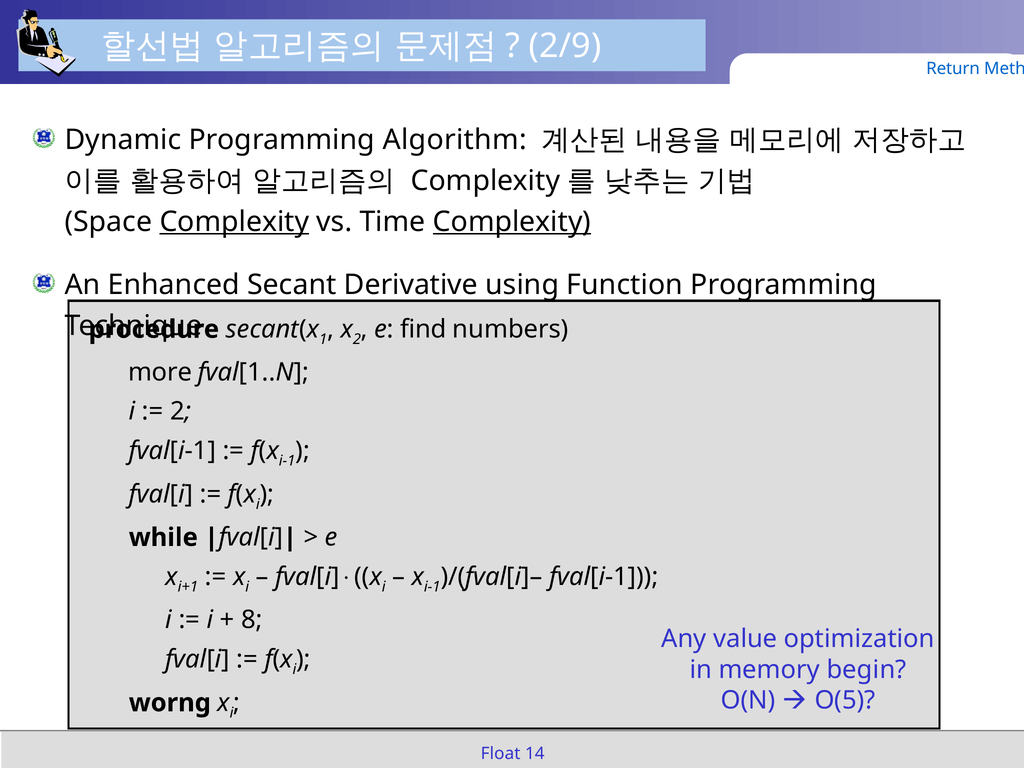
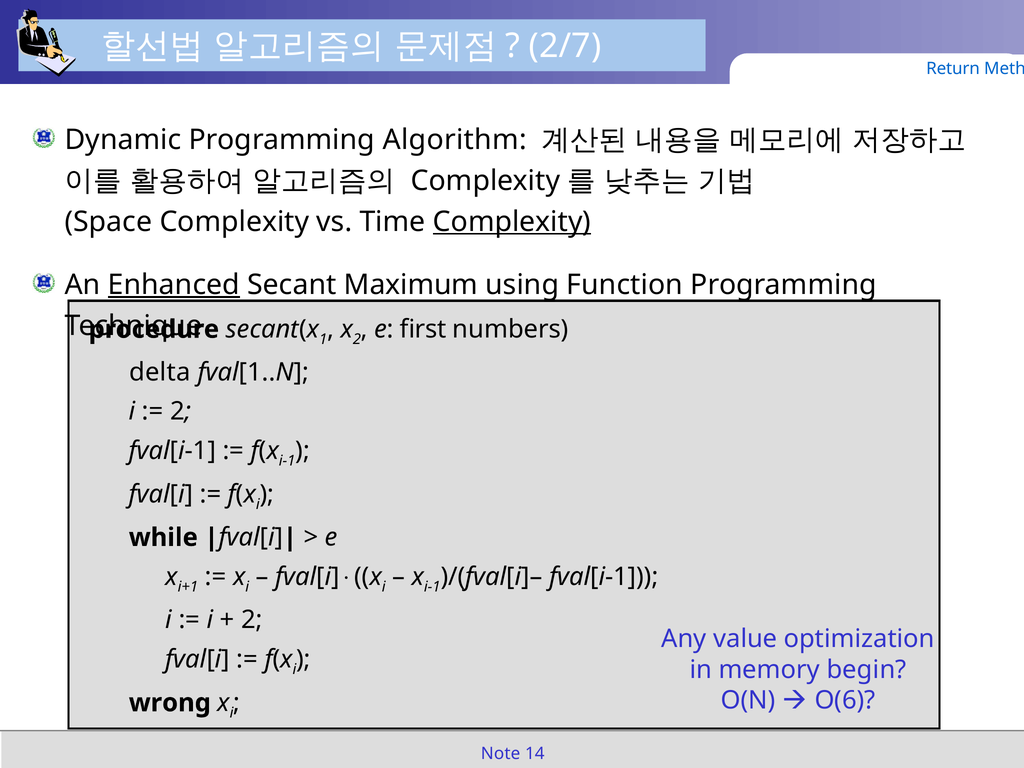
2/9: 2/9 -> 2/7
Complexity at (234, 222) underline: present -> none
Enhanced underline: none -> present
Derivative: Derivative -> Maximum
find: find -> first
more: more -> delta
8 at (252, 620): 8 -> 2
O(5: O(5 -> O(6
worng: worng -> wrong
Float: Float -> Note
